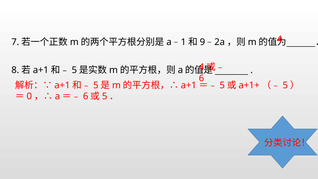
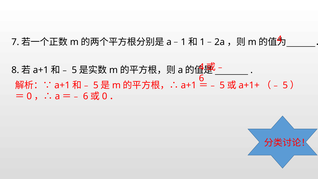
9 at (202, 42): 9 -> 1
5 at (105, 96): 5 -> 0
